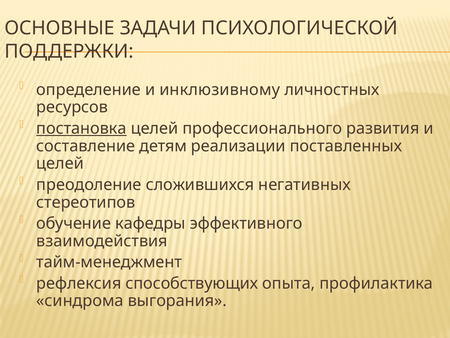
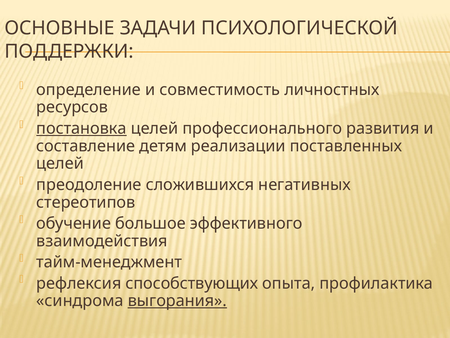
инклюзивному: инклюзивному -> совместимость
кафедры: кафедры -> большое
выгорания underline: none -> present
